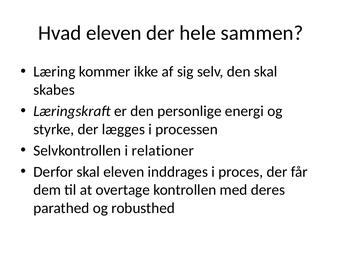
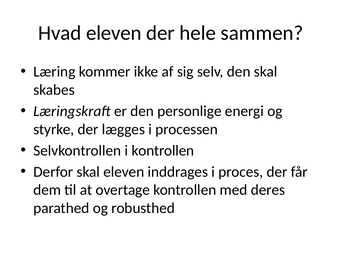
i relationer: relationer -> kontrollen
